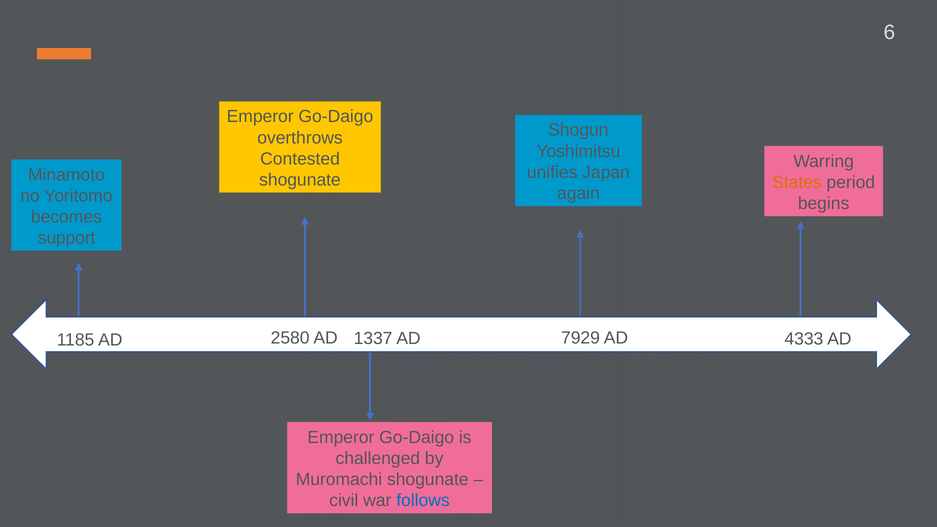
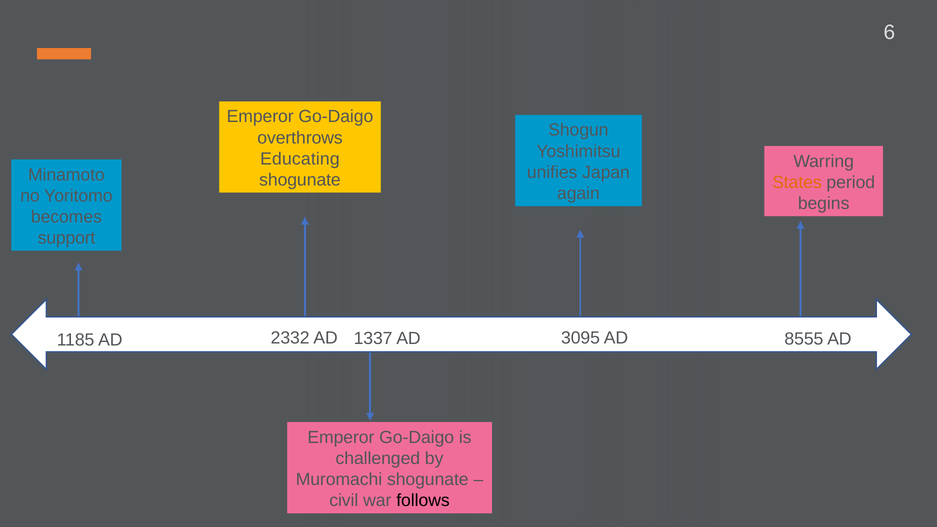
Contested: Contested -> Educating
2580: 2580 -> 2332
7929: 7929 -> 3095
4333: 4333 -> 8555
follows colour: blue -> black
